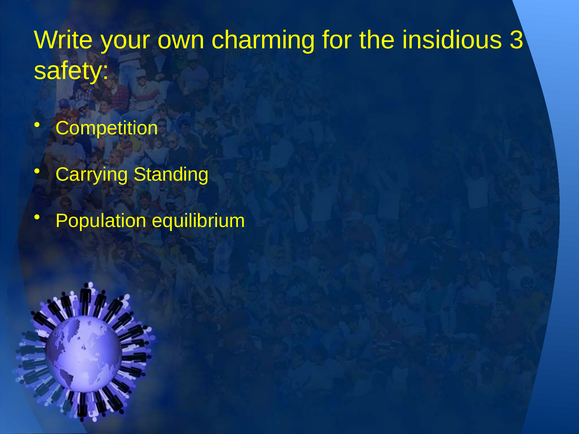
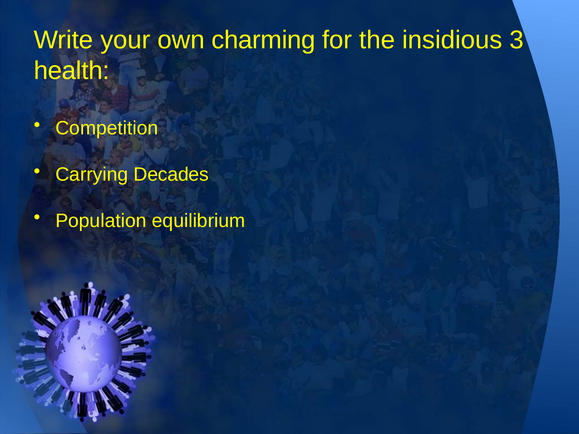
safety: safety -> health
Standing: Standing -> Decades
